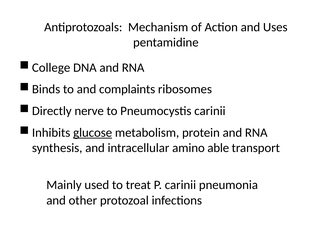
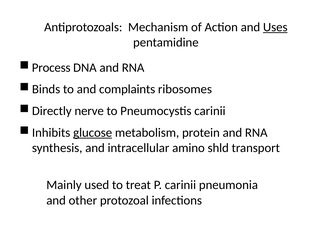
Uses underline: none -> present
College: College -> Process
able: able -> shld
